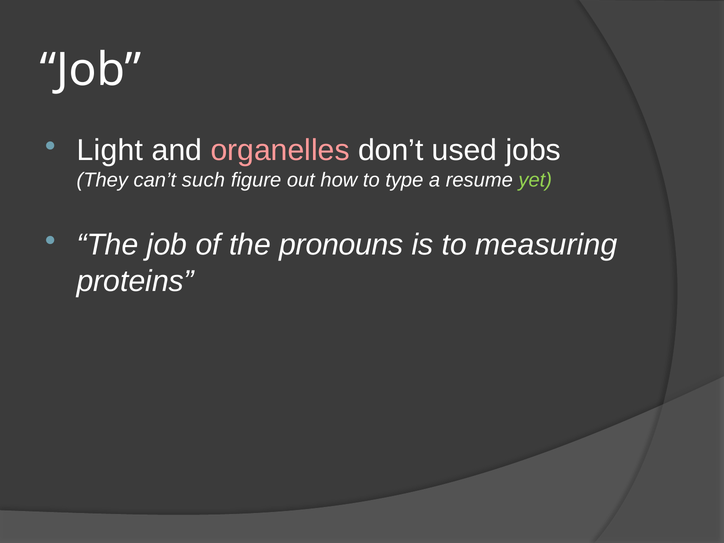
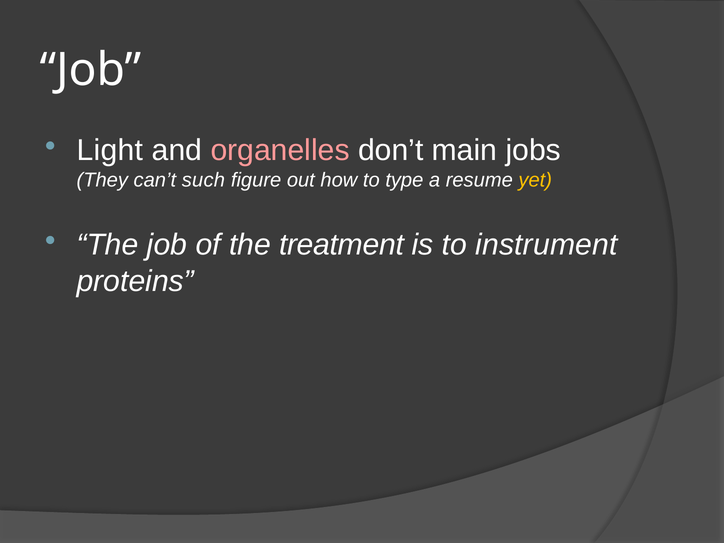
used: used -> main
yet colour: light green -> yellow
pronouns: pronouns -> treatment
measuring: measuring -> instrument
